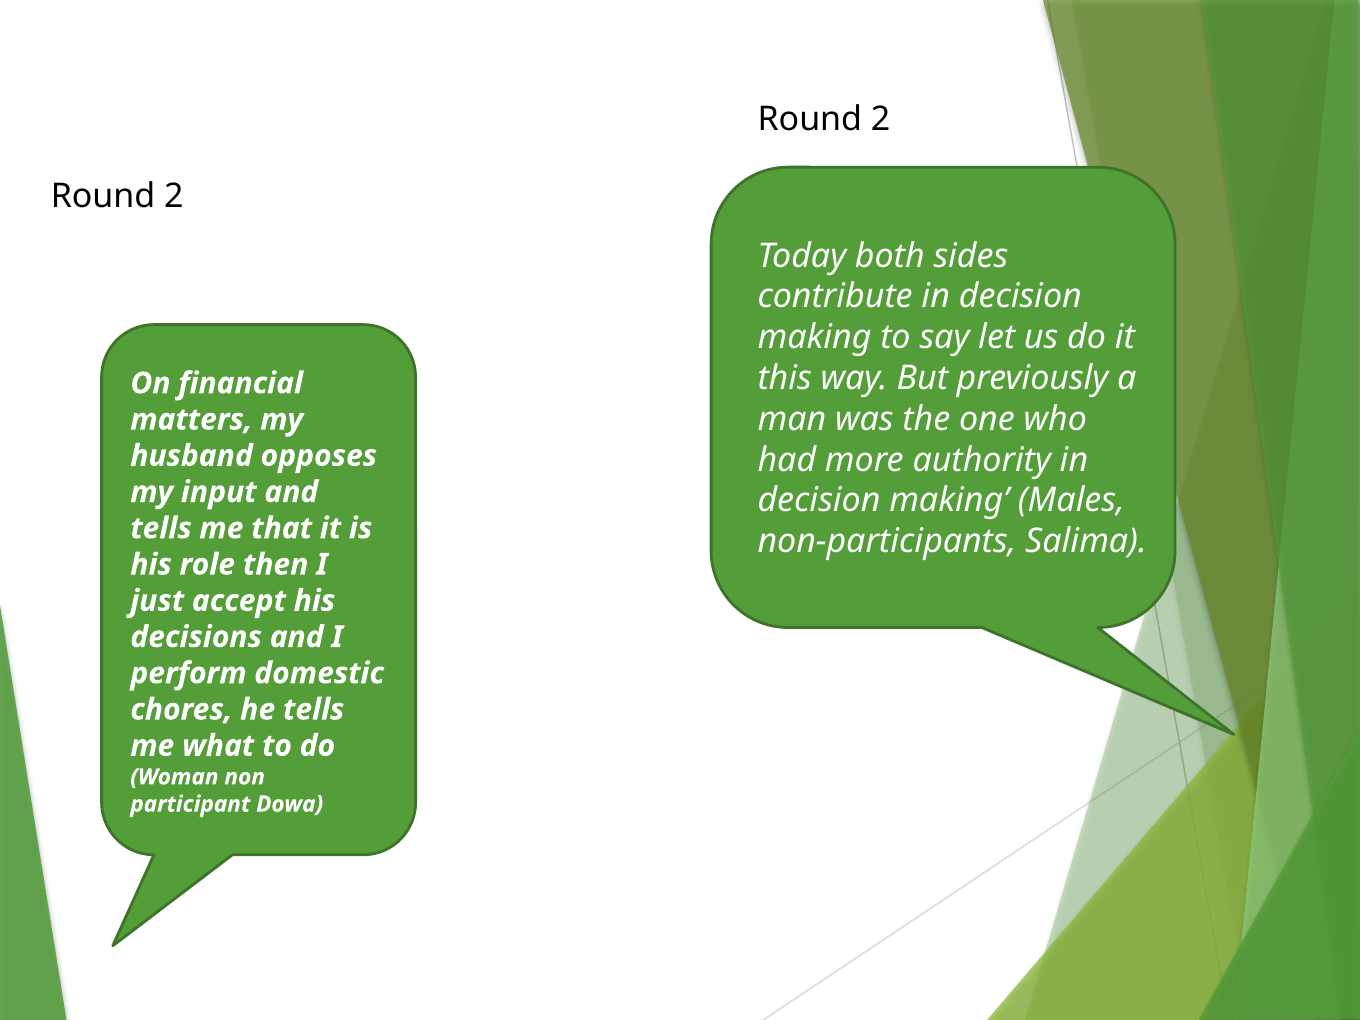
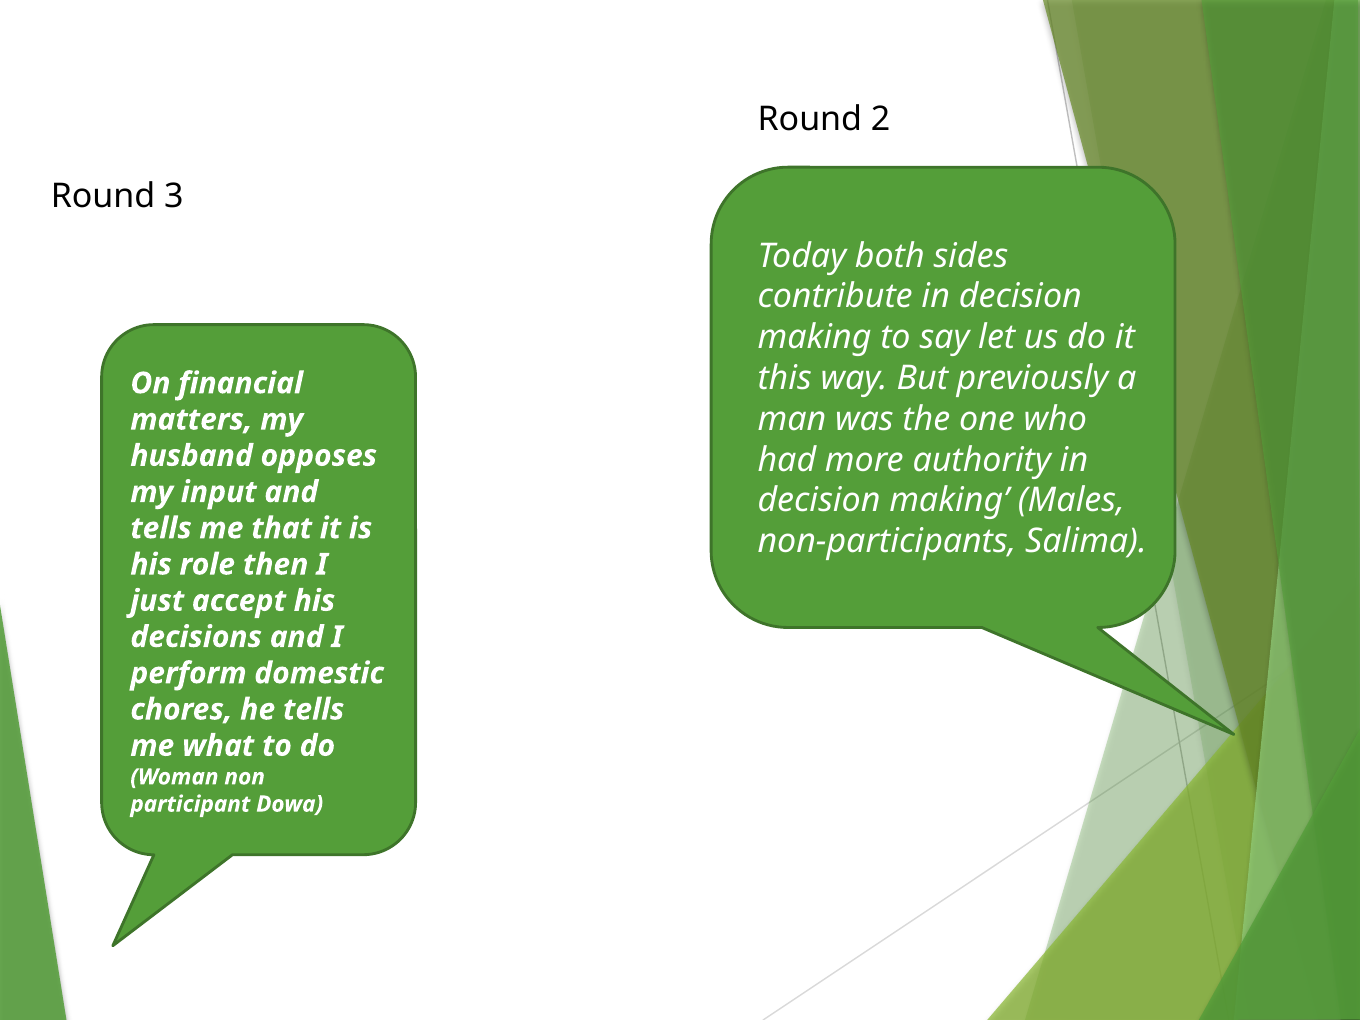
2 at (174, 197): 2 -> 3
